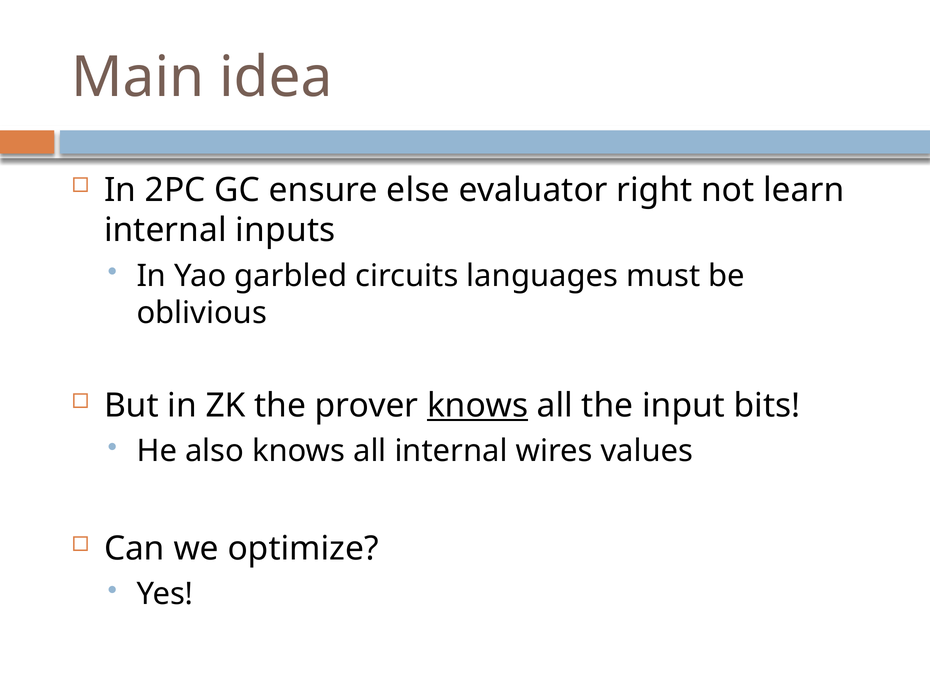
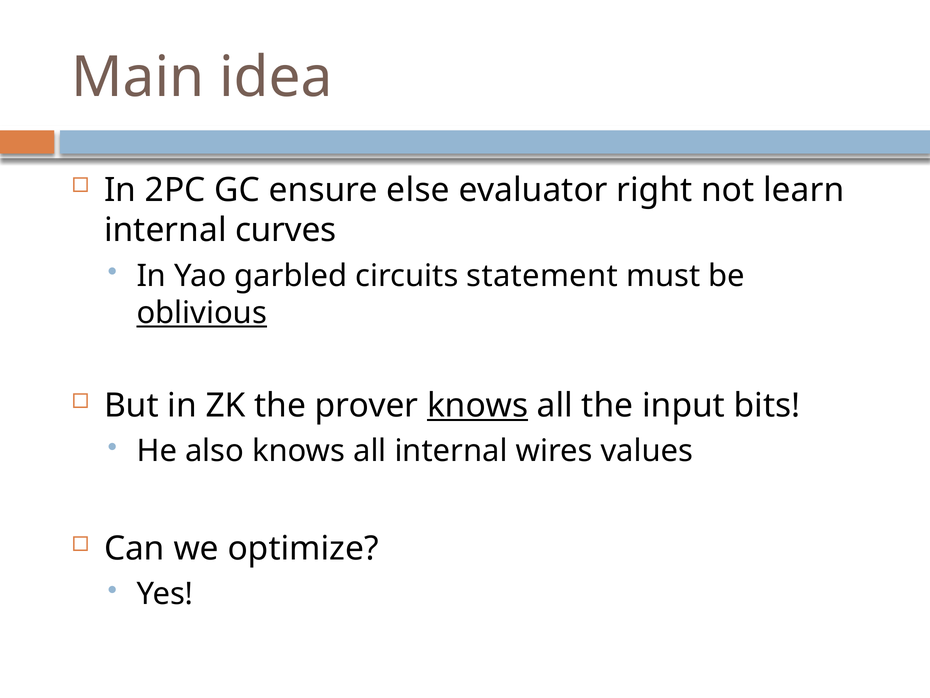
inputs: inputs -> curves
languages: languages -> statement
oblivious underline: none -> present
